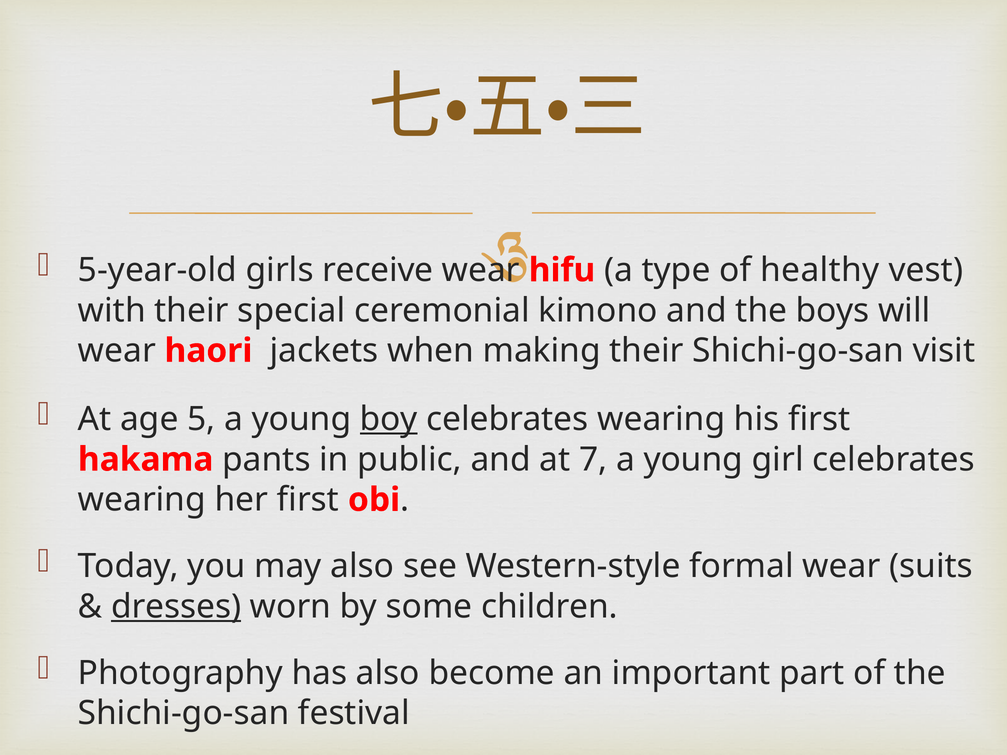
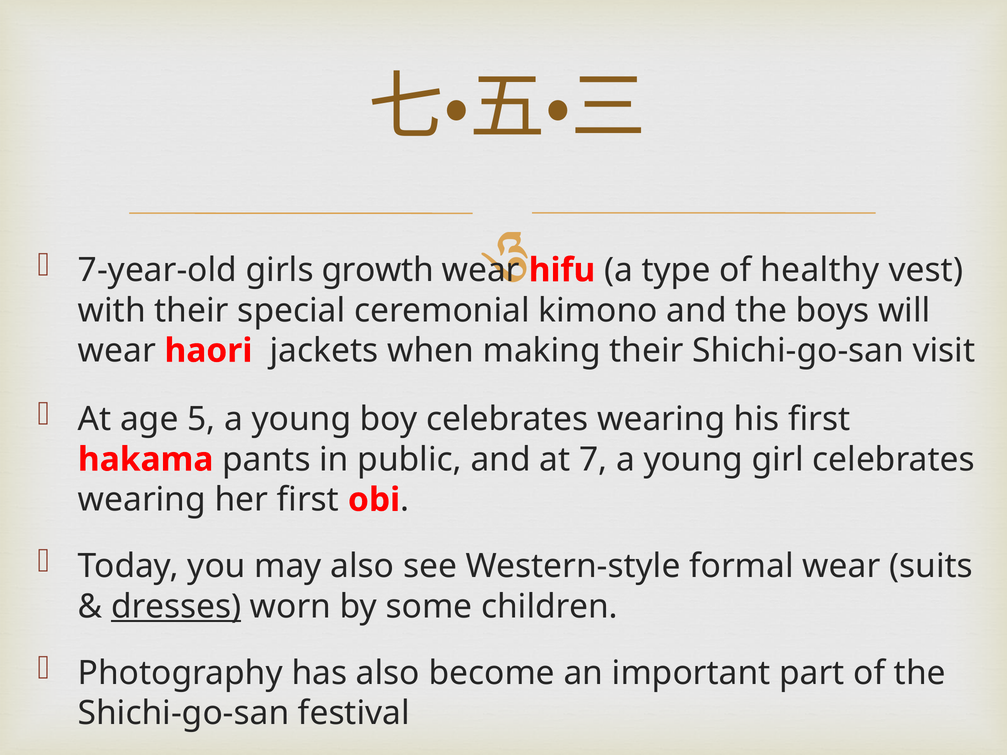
5-year-old: 5-year-old -> 7-year-old
receive: receive -> growth
boy underline: present -> none
